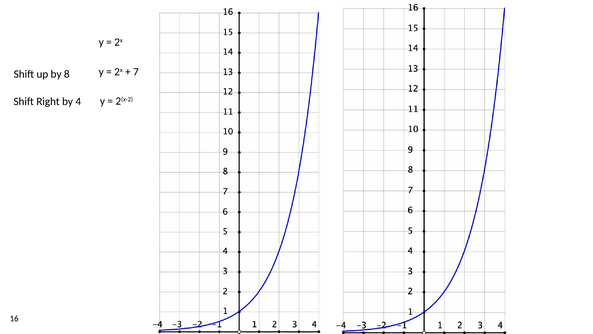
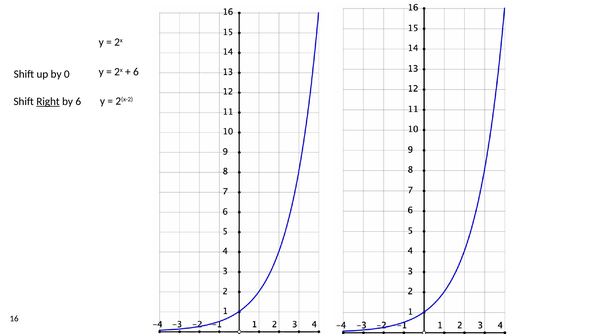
7 at (136, 72): 7 -> 6
8: 8 -> 0
Right underline: none -> present
by 4: 4 -> 6
